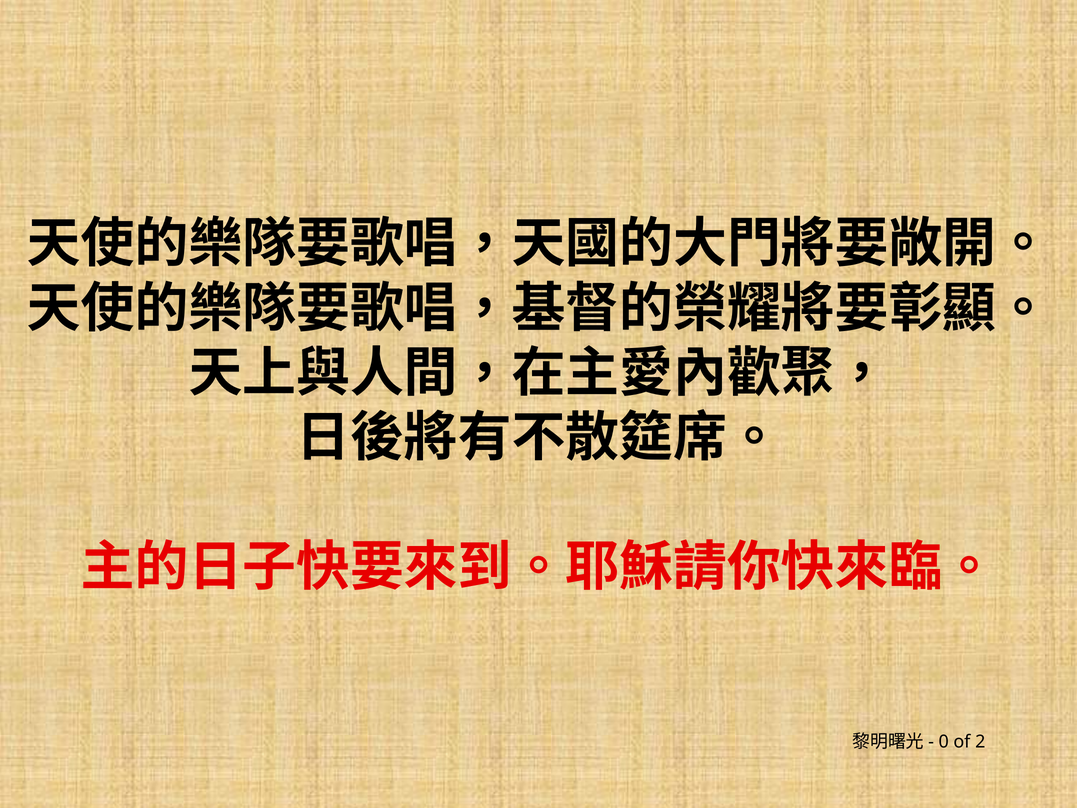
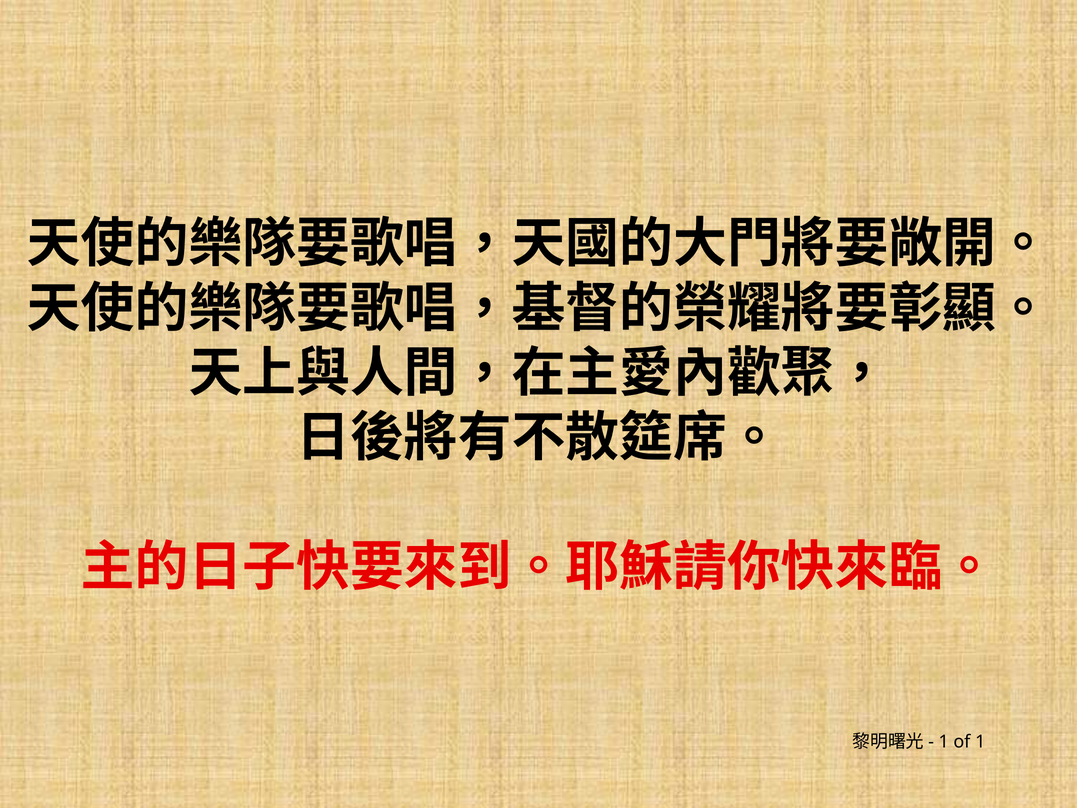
0 at (944, 742): 0 -> 1
of 2: 2 -> 1
